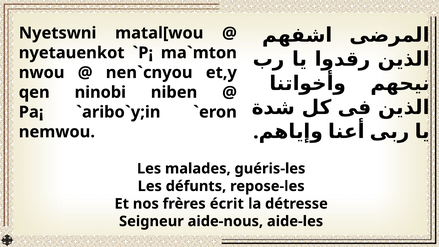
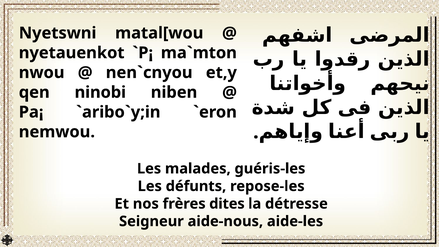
écrit: écrit -> dites
